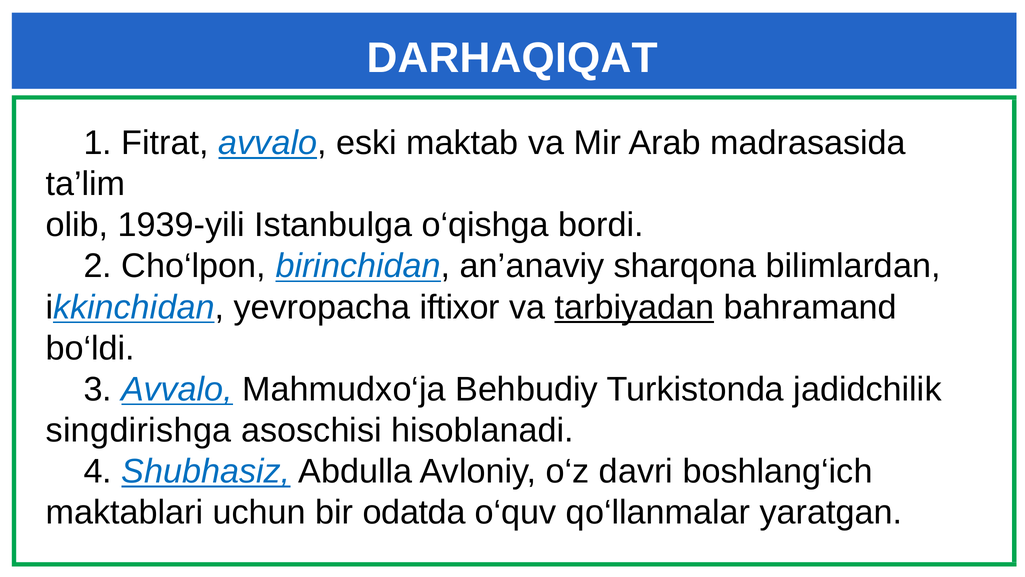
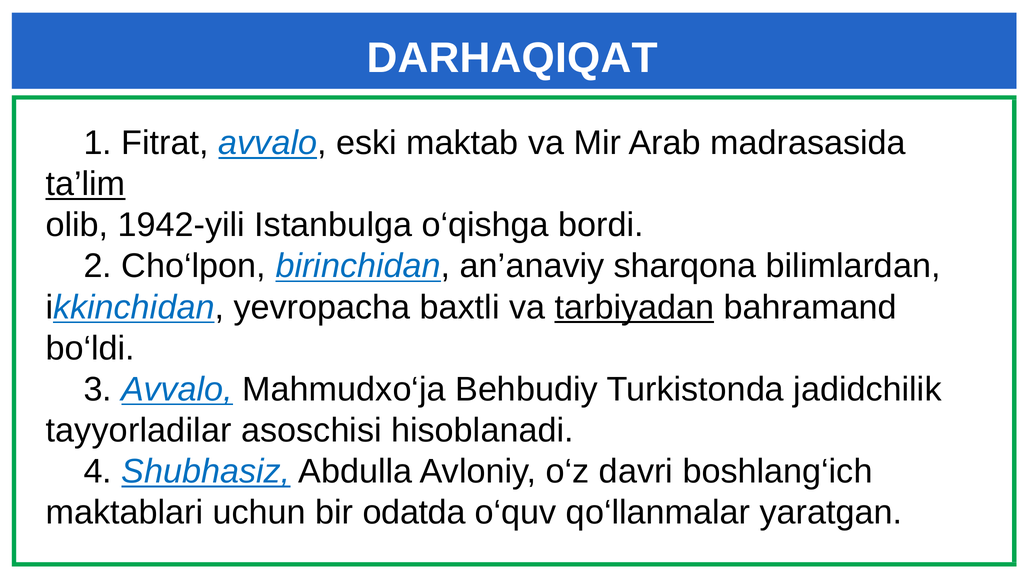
ta’lim underline: none -> present
1939-yili: 1939-yili -> 1942-yili
iftixor: iftixor -> baxtli
singdirishga: singdirishga -> tayyorladilar
